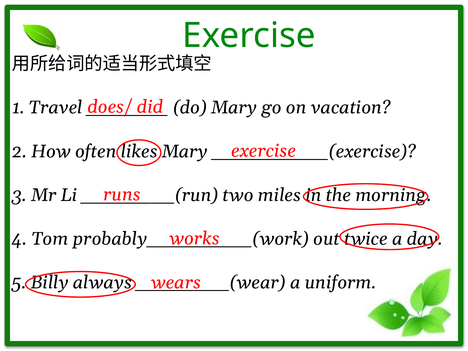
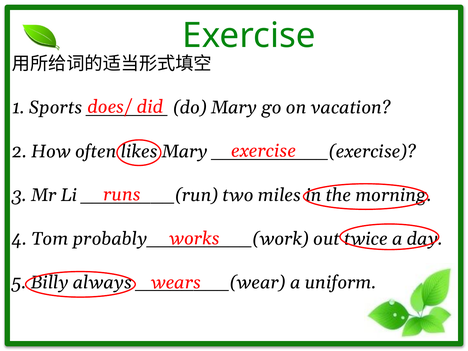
Travel: Travel -> Sports
